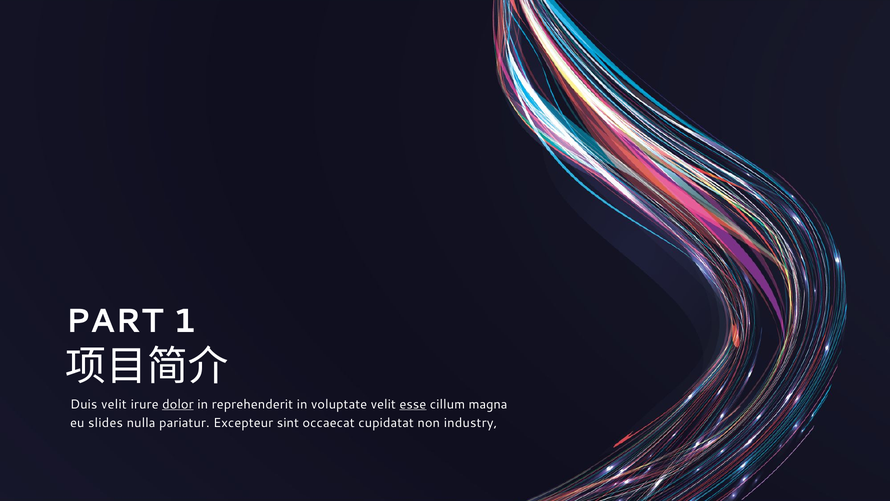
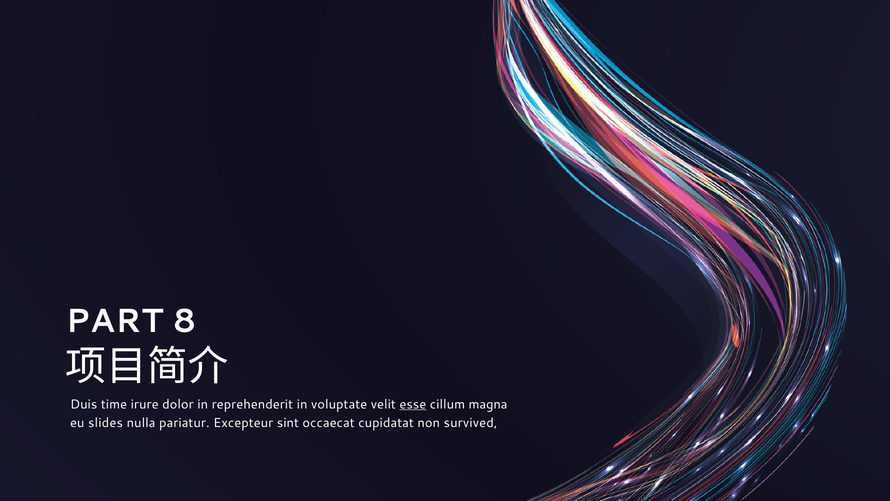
1: 1 -> 8
Duis velit: velit -> time
dolor underline: present -> none
industry: industry -> survived
